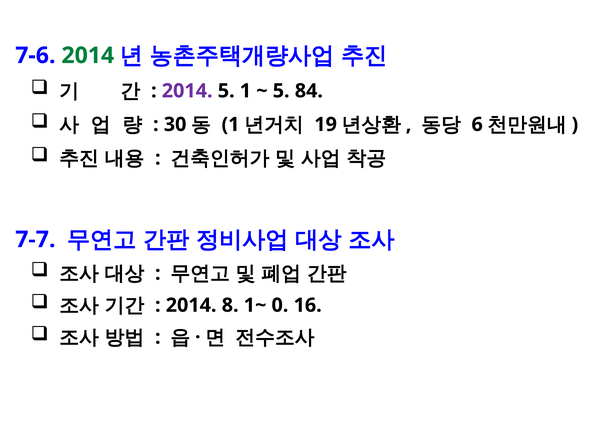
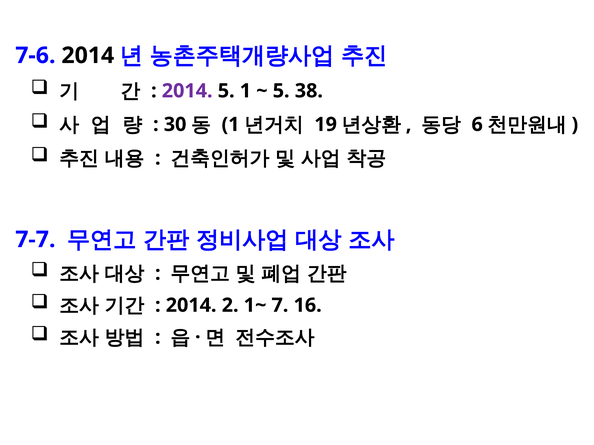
2014 at (88, 56) colour: green -> black
84: 84 -> 38
8: 8 -> 2
0: 0 -> 7
